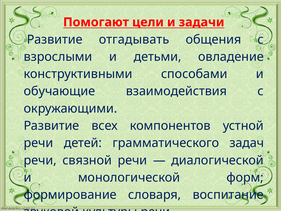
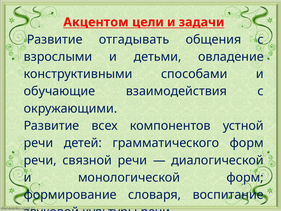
Помогают: Помогают -> Акцентом
грамматического задач: задач -> форм
